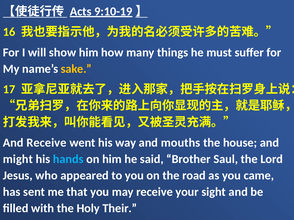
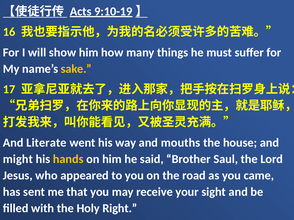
And Receive: Receive -> Literate
hands colour: light blue -> yellow
Their: Their -> Right
